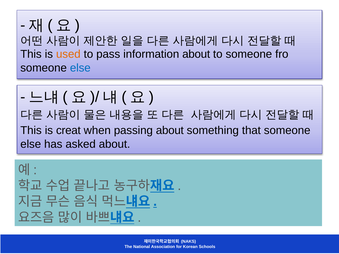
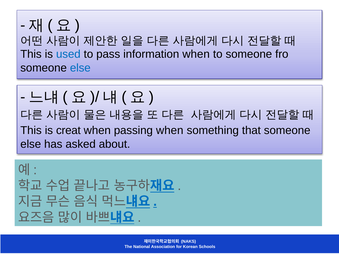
used colour: orange -> blue
information about: about -> when
passing about: about -> when
